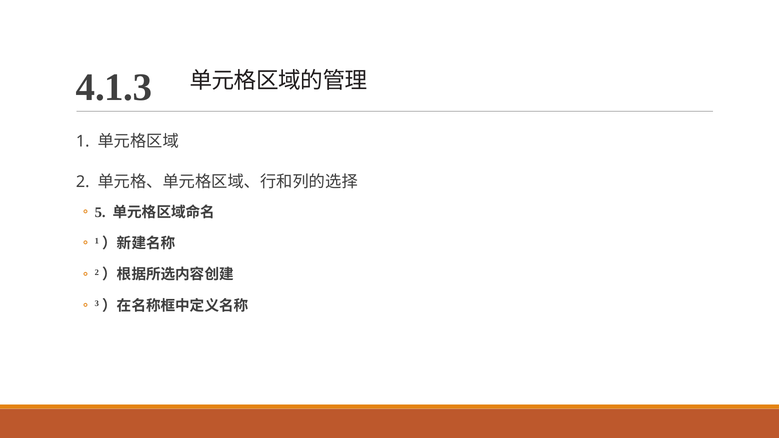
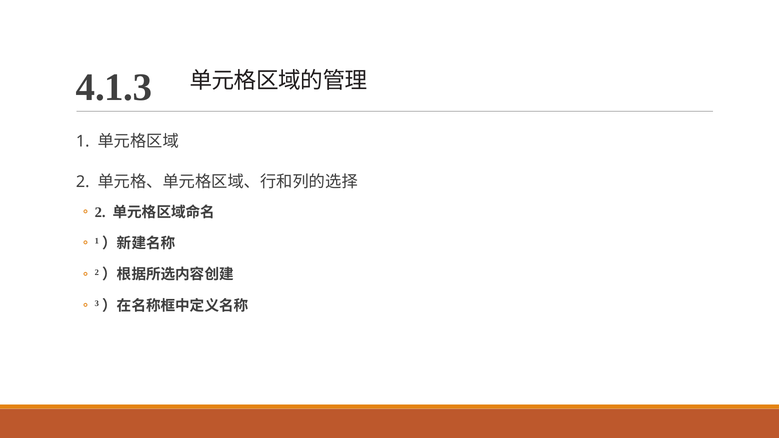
5 at (100, 212): 5 -> 2
